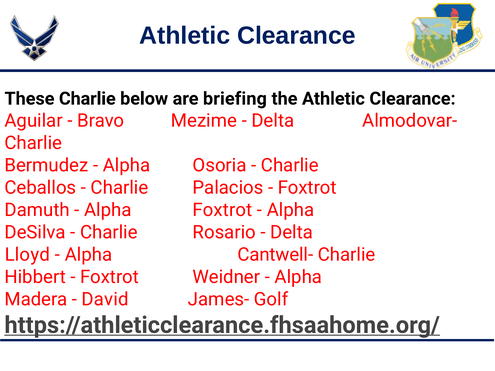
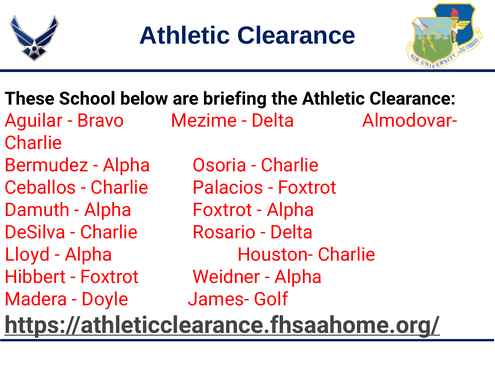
These Charlie: Charlie -> School
Cantwell-: Cantwell- -> Houston-
David: David -> Doyle
